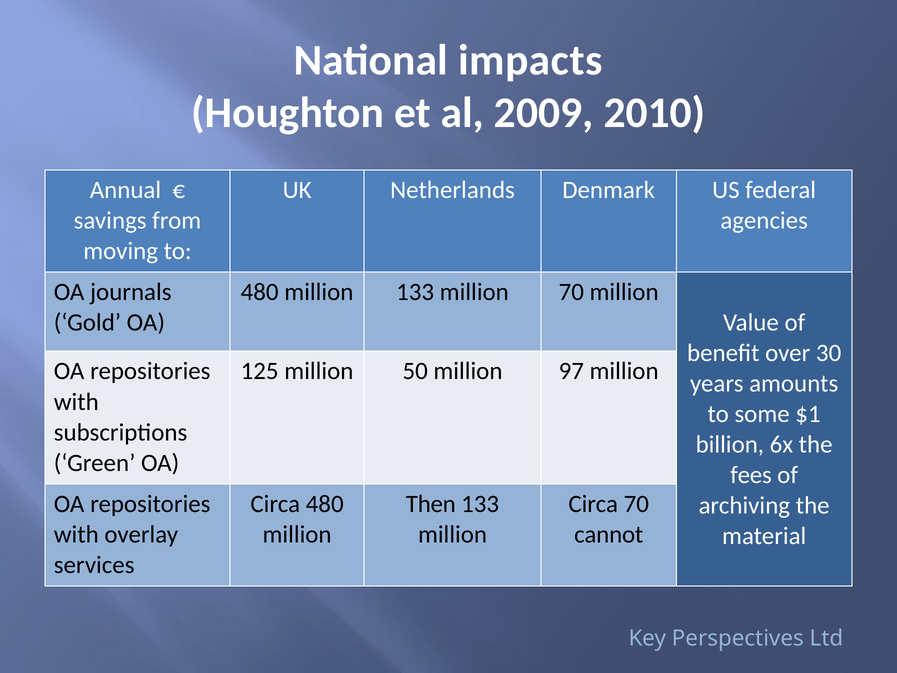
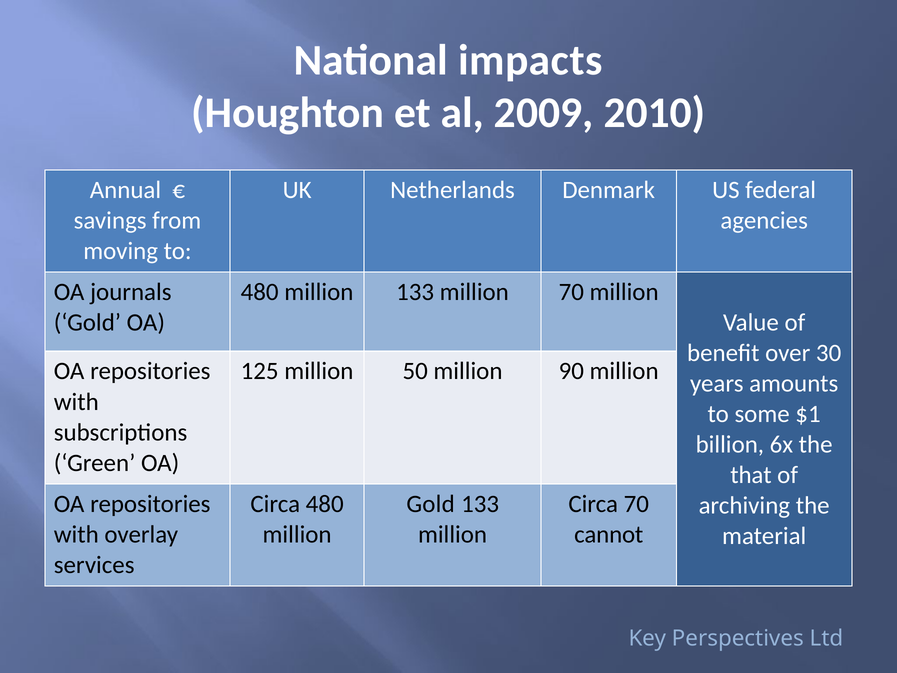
97: 97 -> 90
fees: fees -> that
Then at (431, 504): Then -> Gold
